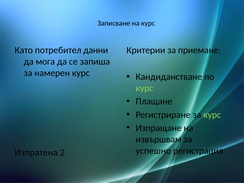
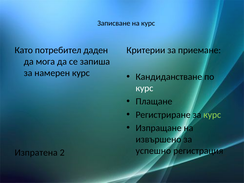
данни: данни -> даден
курс at (144, 88) colour: light green -> white
извършвам: извършвам -> извършено
